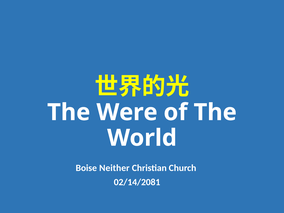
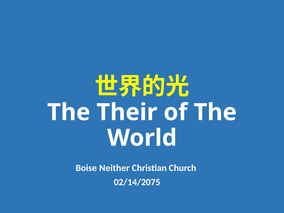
Were: Were -> Their
02/14/2081: 02/14/2081 -> 02/14/2075
